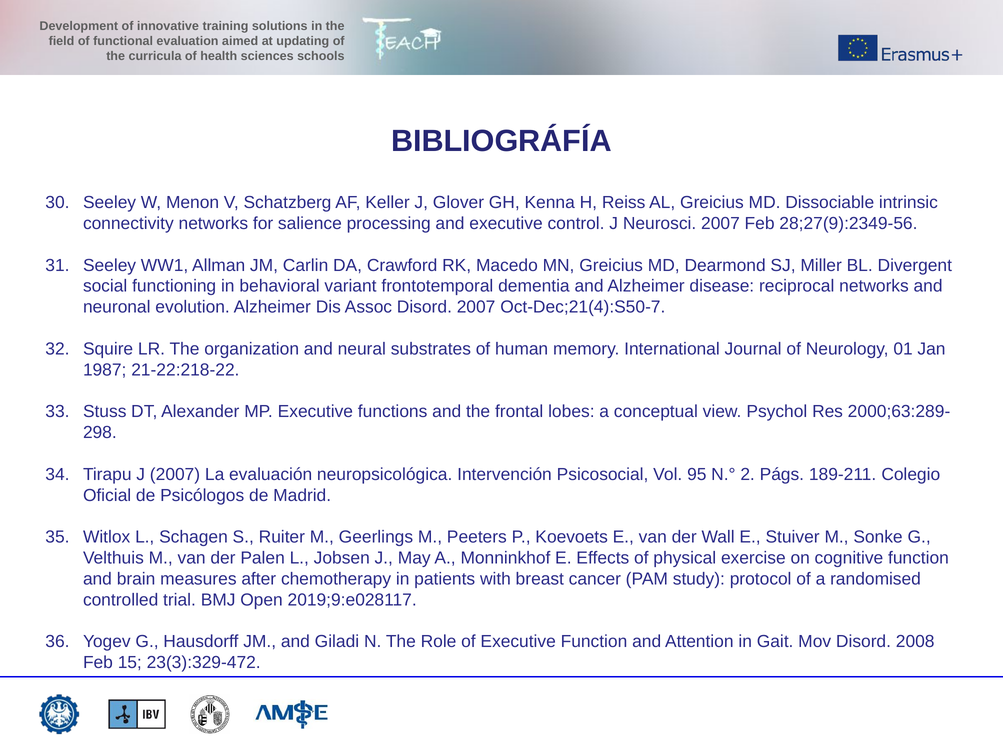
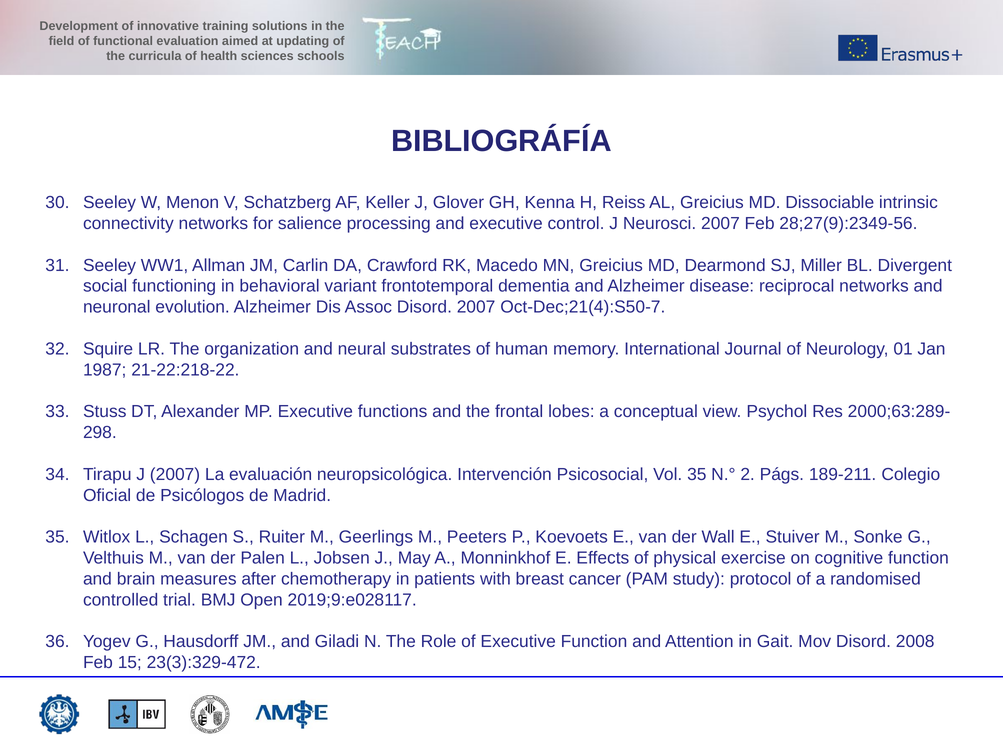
Vol 95: 95 -> 35
